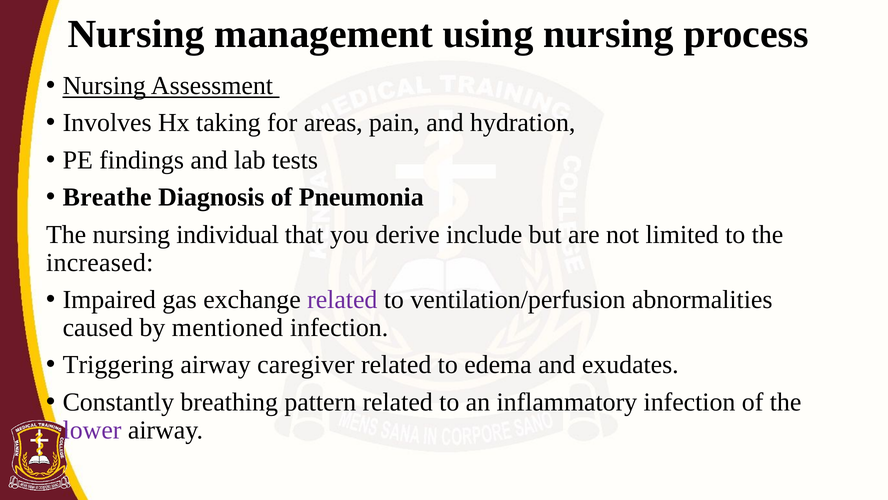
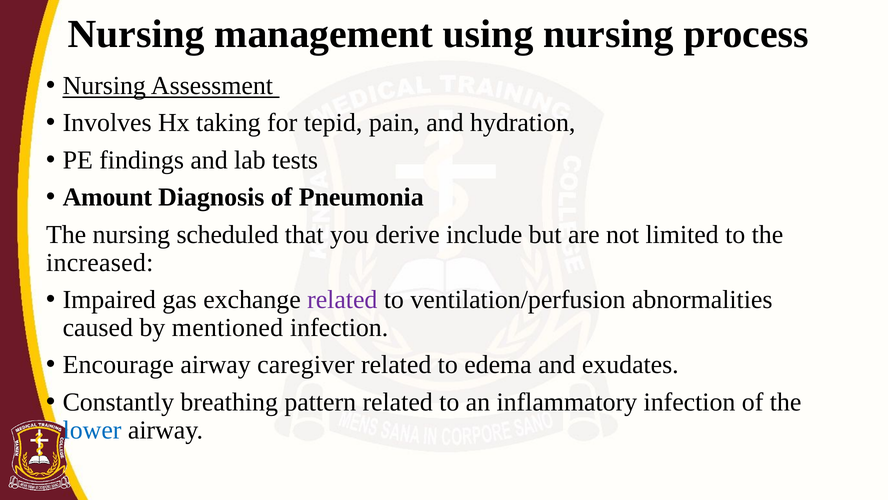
areas: areas -> tepid
Breathe: Breathe -> Amount
individual: individual -> scheduled
Triggering: Triggering -> Encourage
lower colour: purple -> blue
